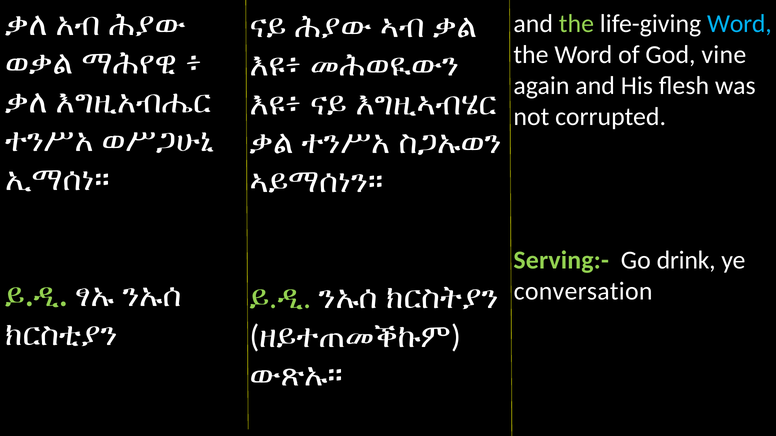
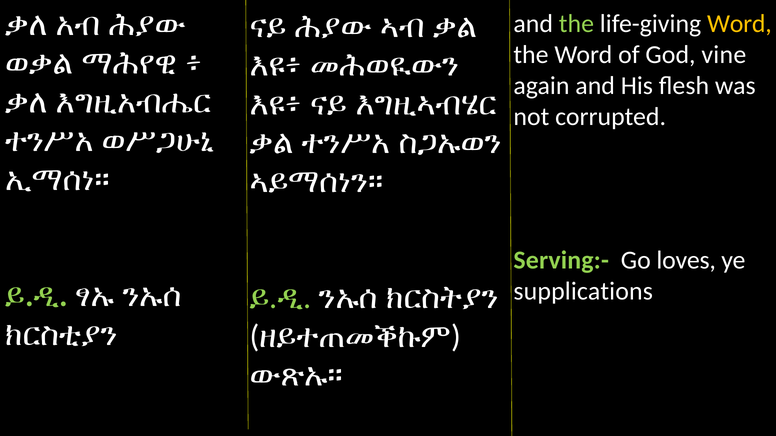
Word at (739, 24) colour: light blue -> yellow
drink: drink -> loves
conversation: conversation -> supplications
